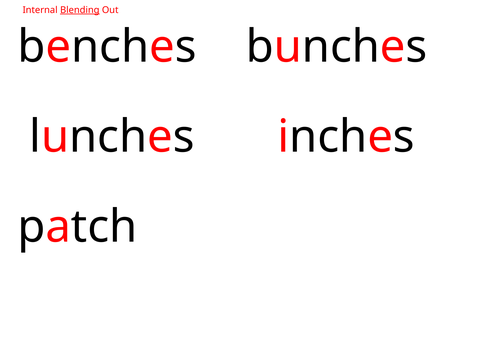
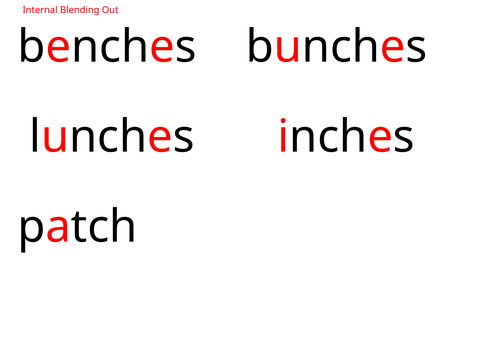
Blending underline: present -> none
